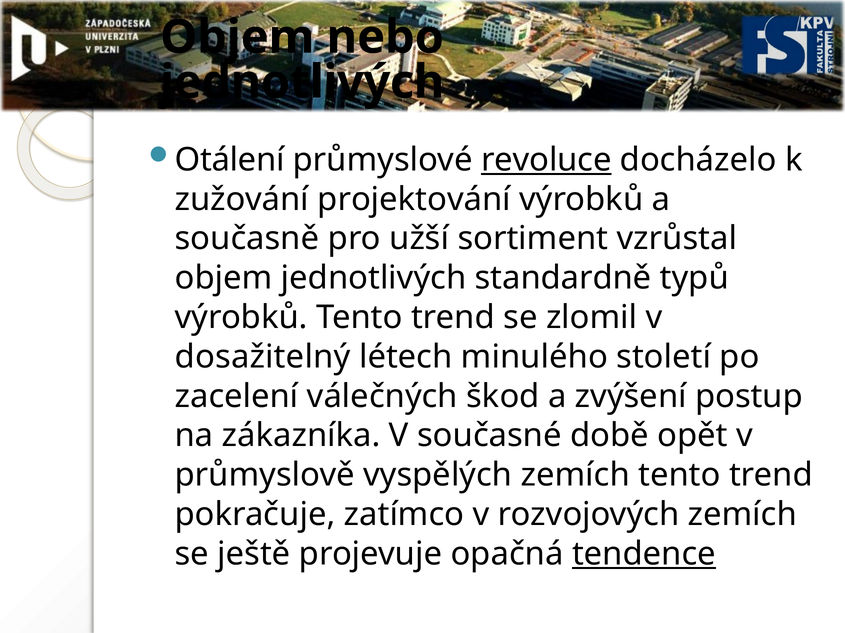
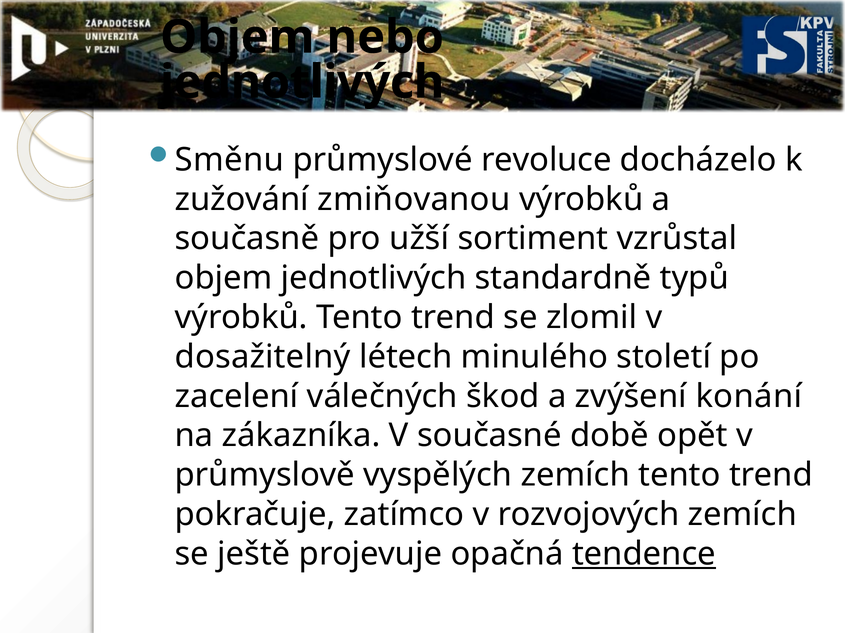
Otálení: Otálení -> Směnu
revoluce underline: present -> none
projektování: projektování -> zmiňovanou
postup: postup -> konání
